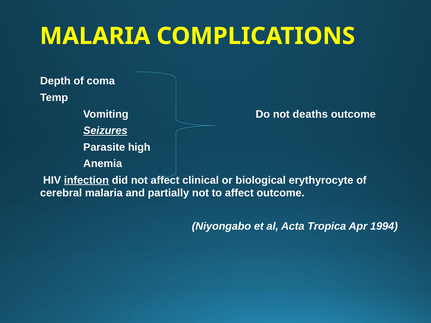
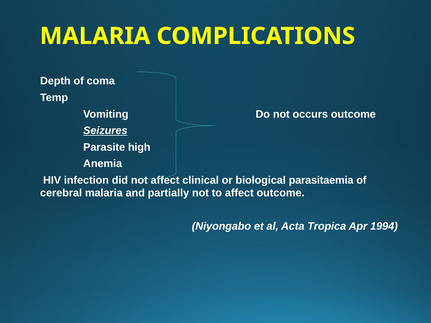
deaths: deaths -> occurs
infection underline: present -> none
erythyrocyte: erythyrocyte -> parasitaemia
